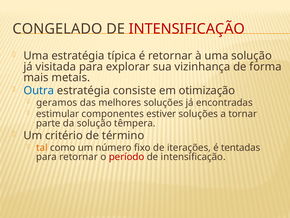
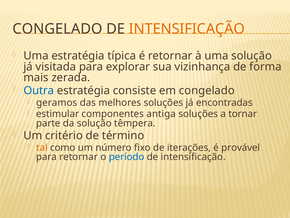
INTENSIFICAÇÃO at (187, 29) colour: red -> orange
metais: metais -> zerada
em otimização: otimização -> congelado
estiver: estiver -> antiga
tentadas: tentadas -> provável
período colour: red -> blue
